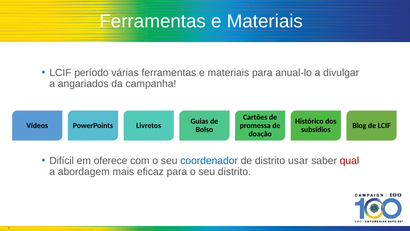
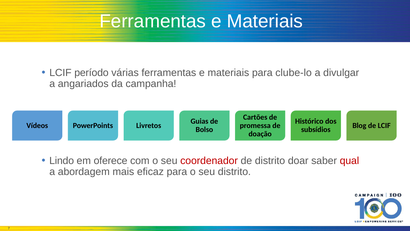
anual-lo: anual-lo -> clube-lo
Difícil: Difícil -> Lindo
coordenador colour: blue -> red
usar: usar -> doar
